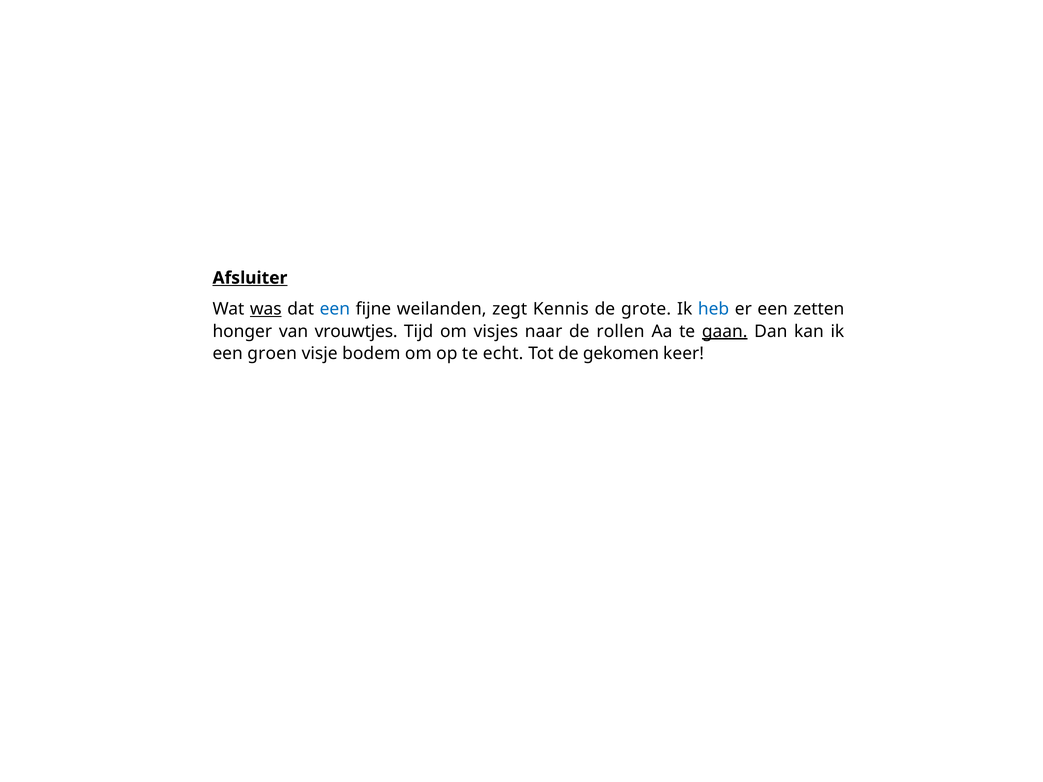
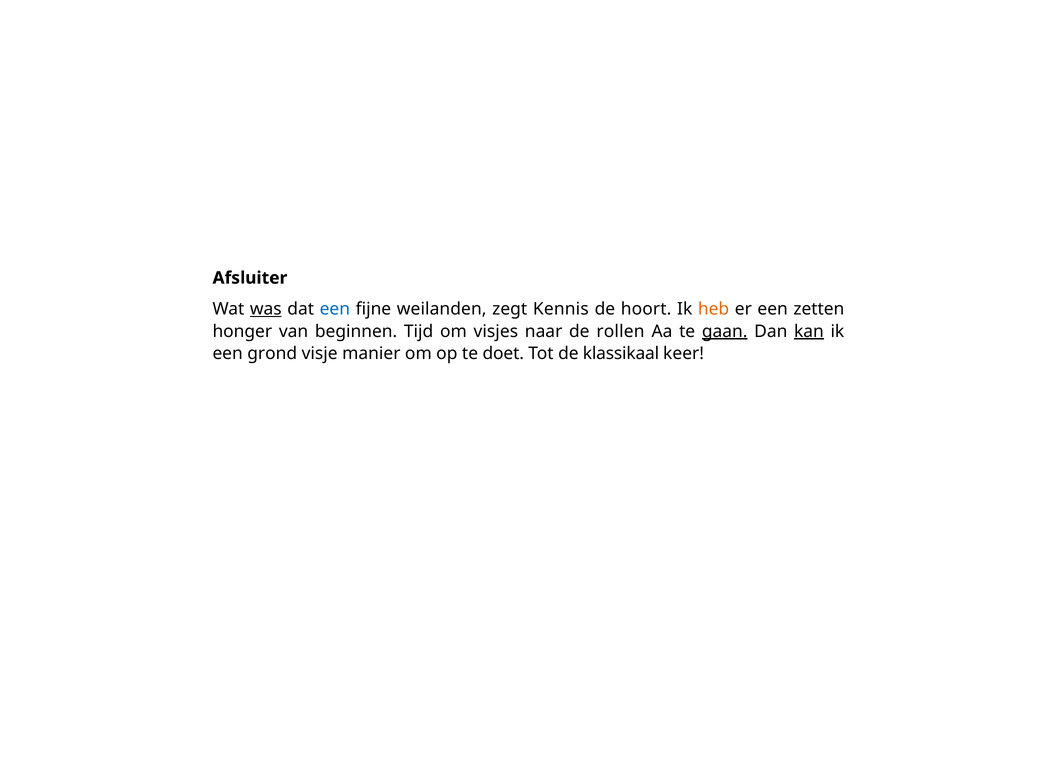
Afsluiter underline: present -> none
grote: grote -> hoort
heb colour: blue -> orange
vrouwtjes: vrouwtjes -> beginnen
kan underline: none -> present
groen: groen -> grond
bodem: bodem -> manier
echt: echt -> doet
gekomen: gekomen -> klassikaal
